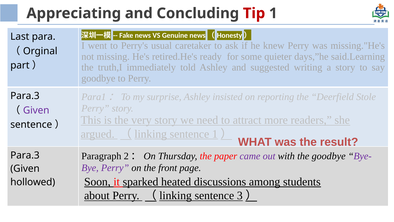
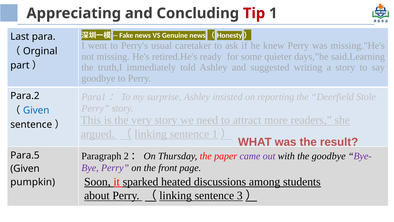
Para.3 at (25, 96): Para.3 -> Para.2
Given at (36, 110) colour: purple -> blue
Para.3 at (25, 155): Para.3 -> Para.5
hollowed: hollowed -> pumpkin
